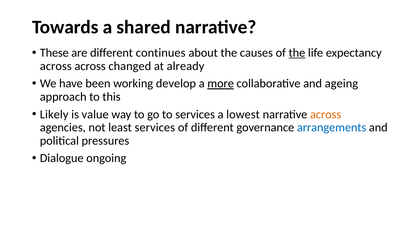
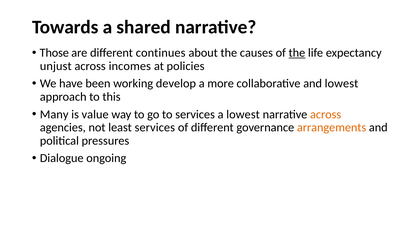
These: These -> Those
across at (56, 66): across -> unjust
changed: changed -> incomes
already: already -> policies
more underline: present -> none
and ageing: ageing -> lowest
Likely: Likely -> Many
arrangements colour: blue -> orange
